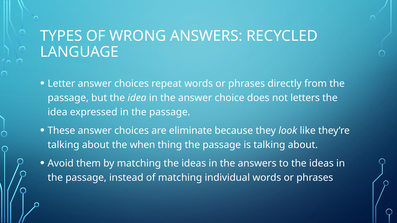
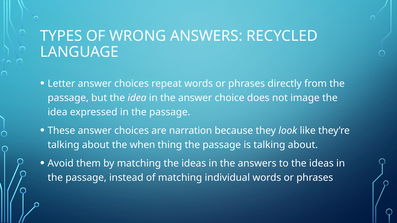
letters: letters -> image
eliminate: eliminate -> narration
